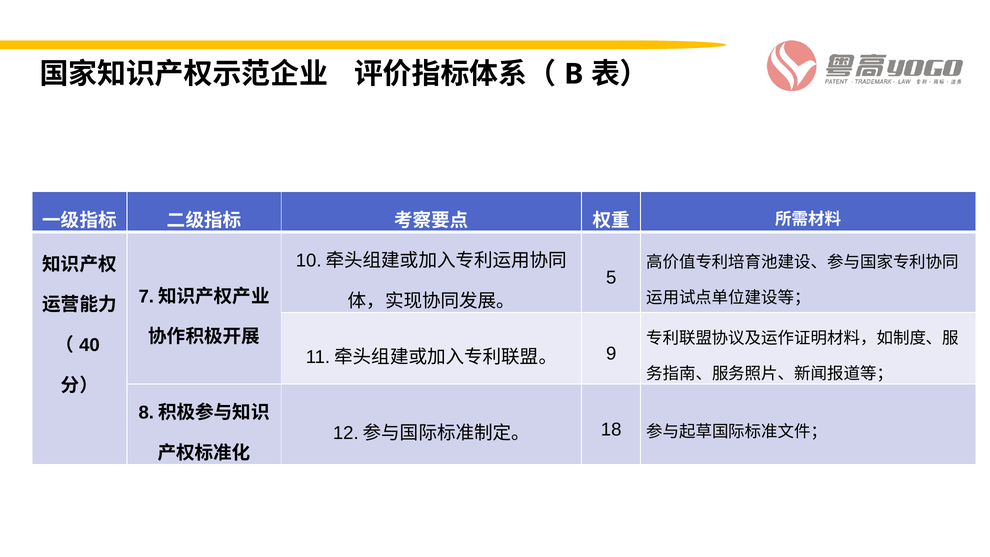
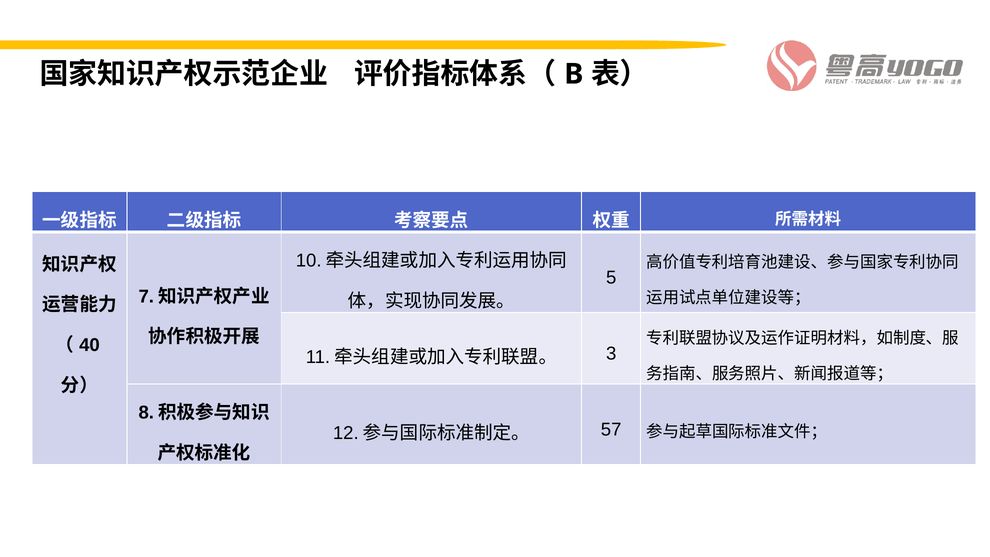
9: 9 -> 3
18: 18 -> 57
